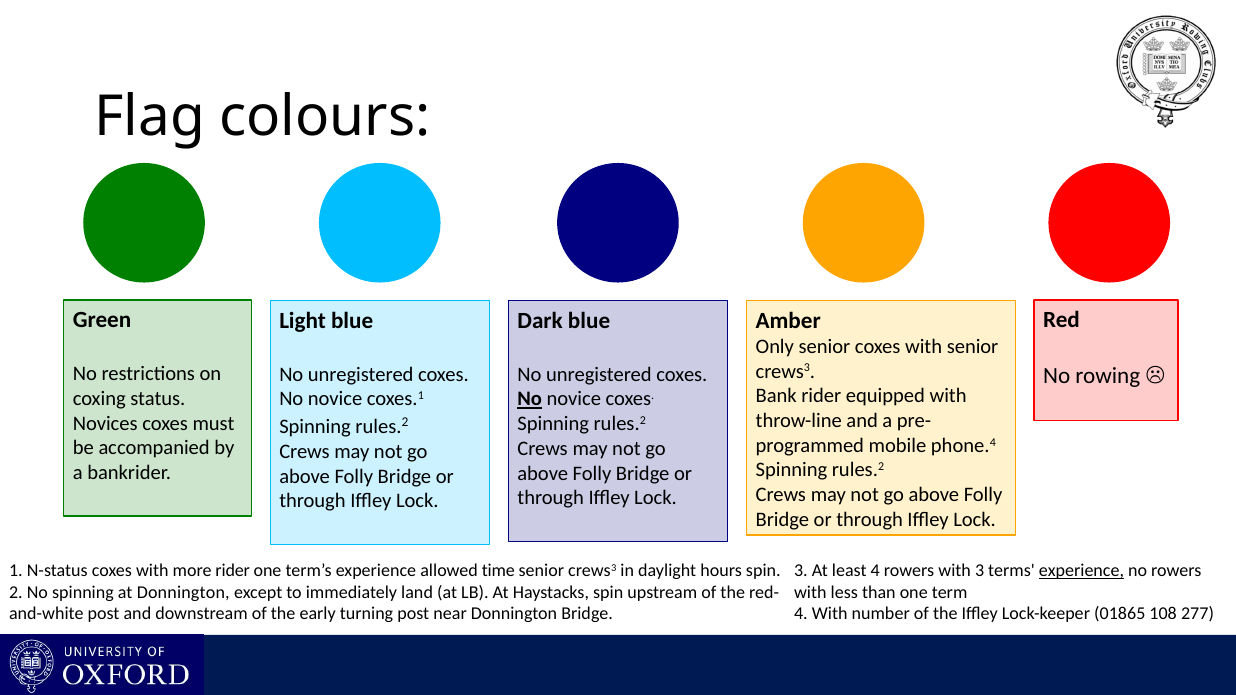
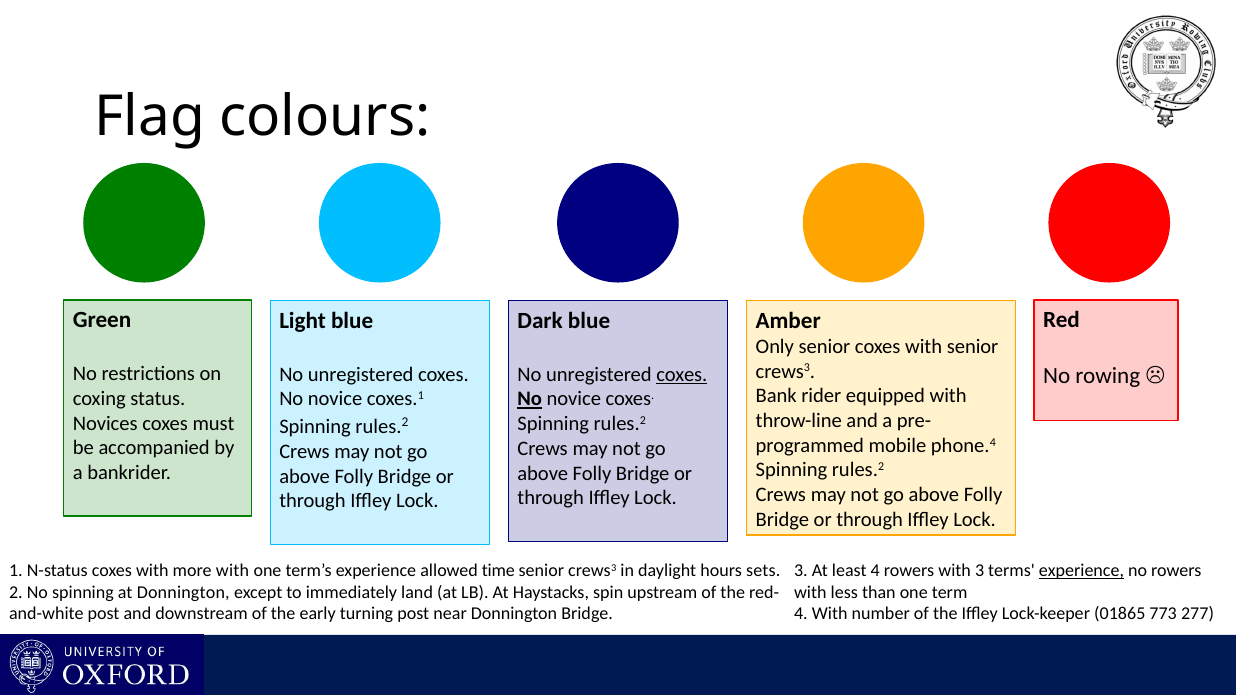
coxes at (682, 375) underline: none -> present
more rider: rider -> with
hours spin: spin -> sets
108: 108 -> 773
